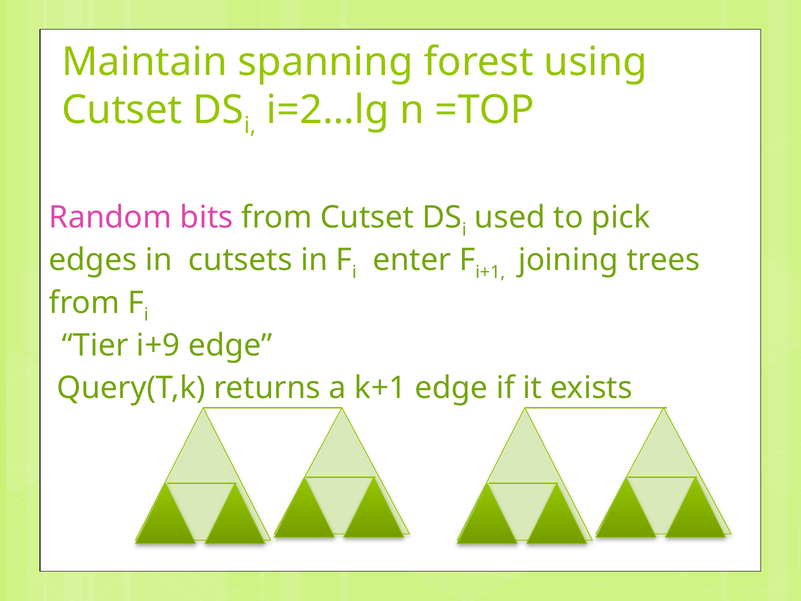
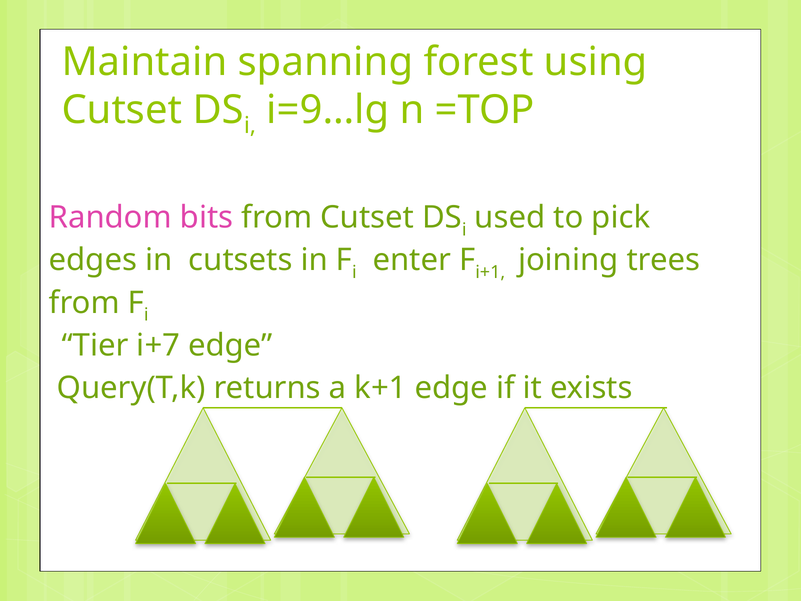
i=2…lg: i=2…lg -> i=9…lg
i+9: i+9 -> i+7
